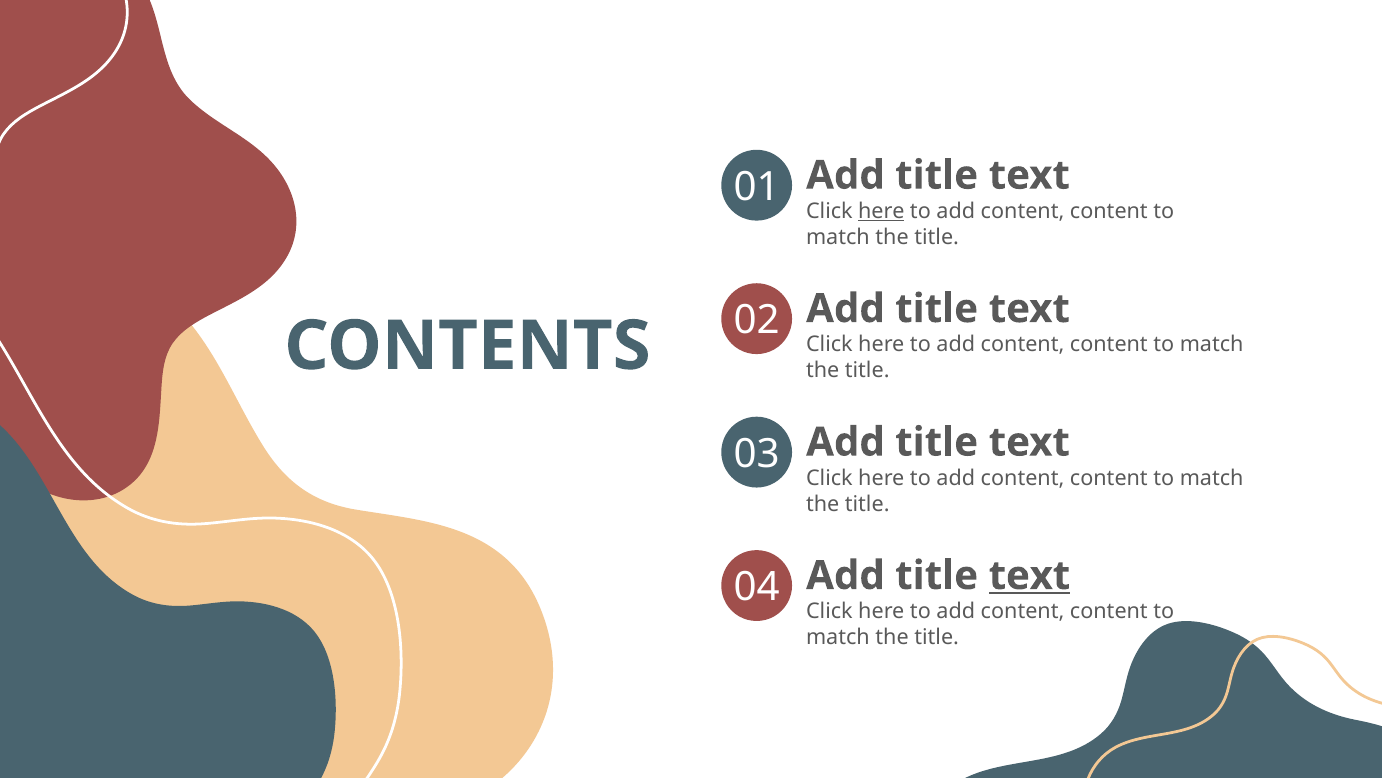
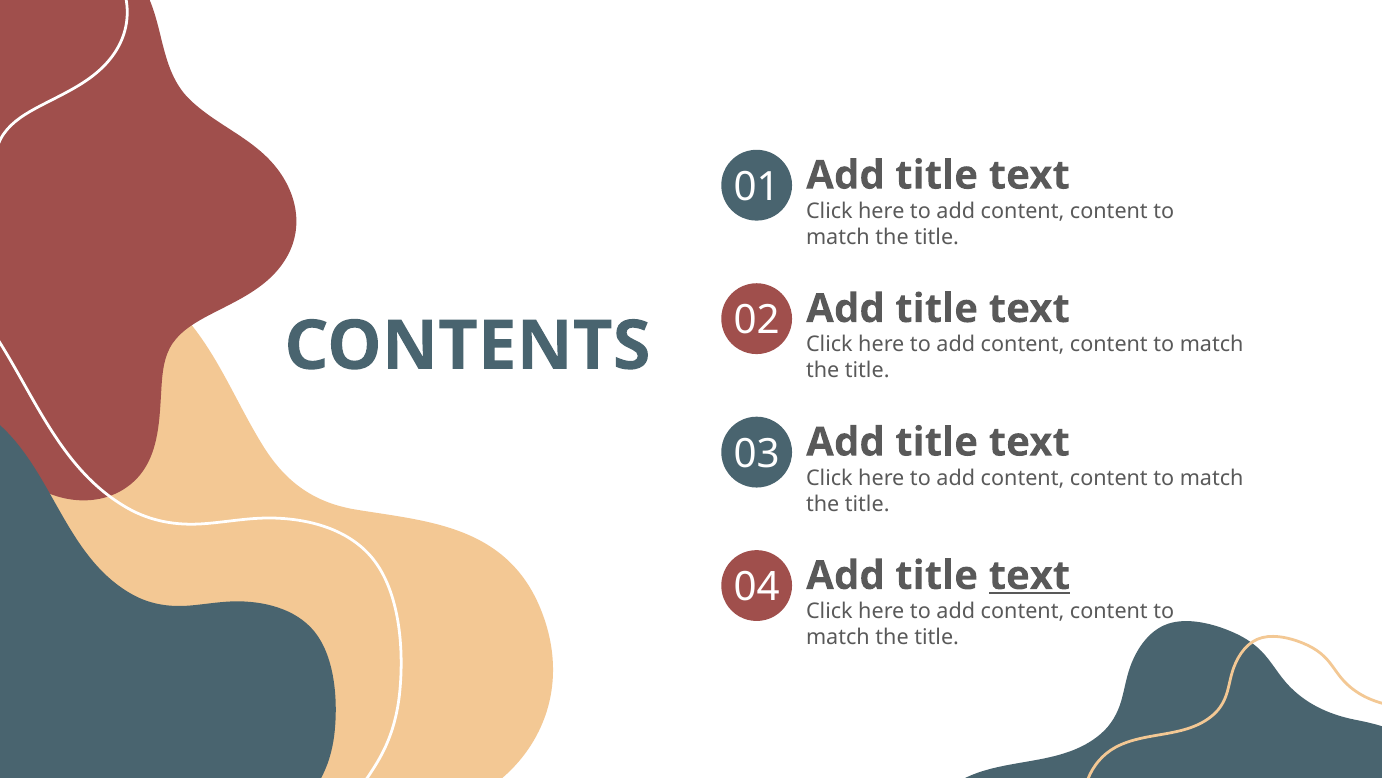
here at (881, 211) underline: present -> none
